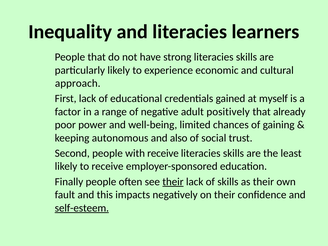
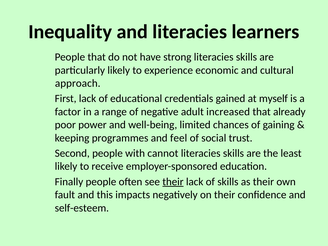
positively: positively -> increased
autonomous: autonomous -> programmes
also: also -> feel
with receive: receive -> cannot
self-esteem underline: present -> none
